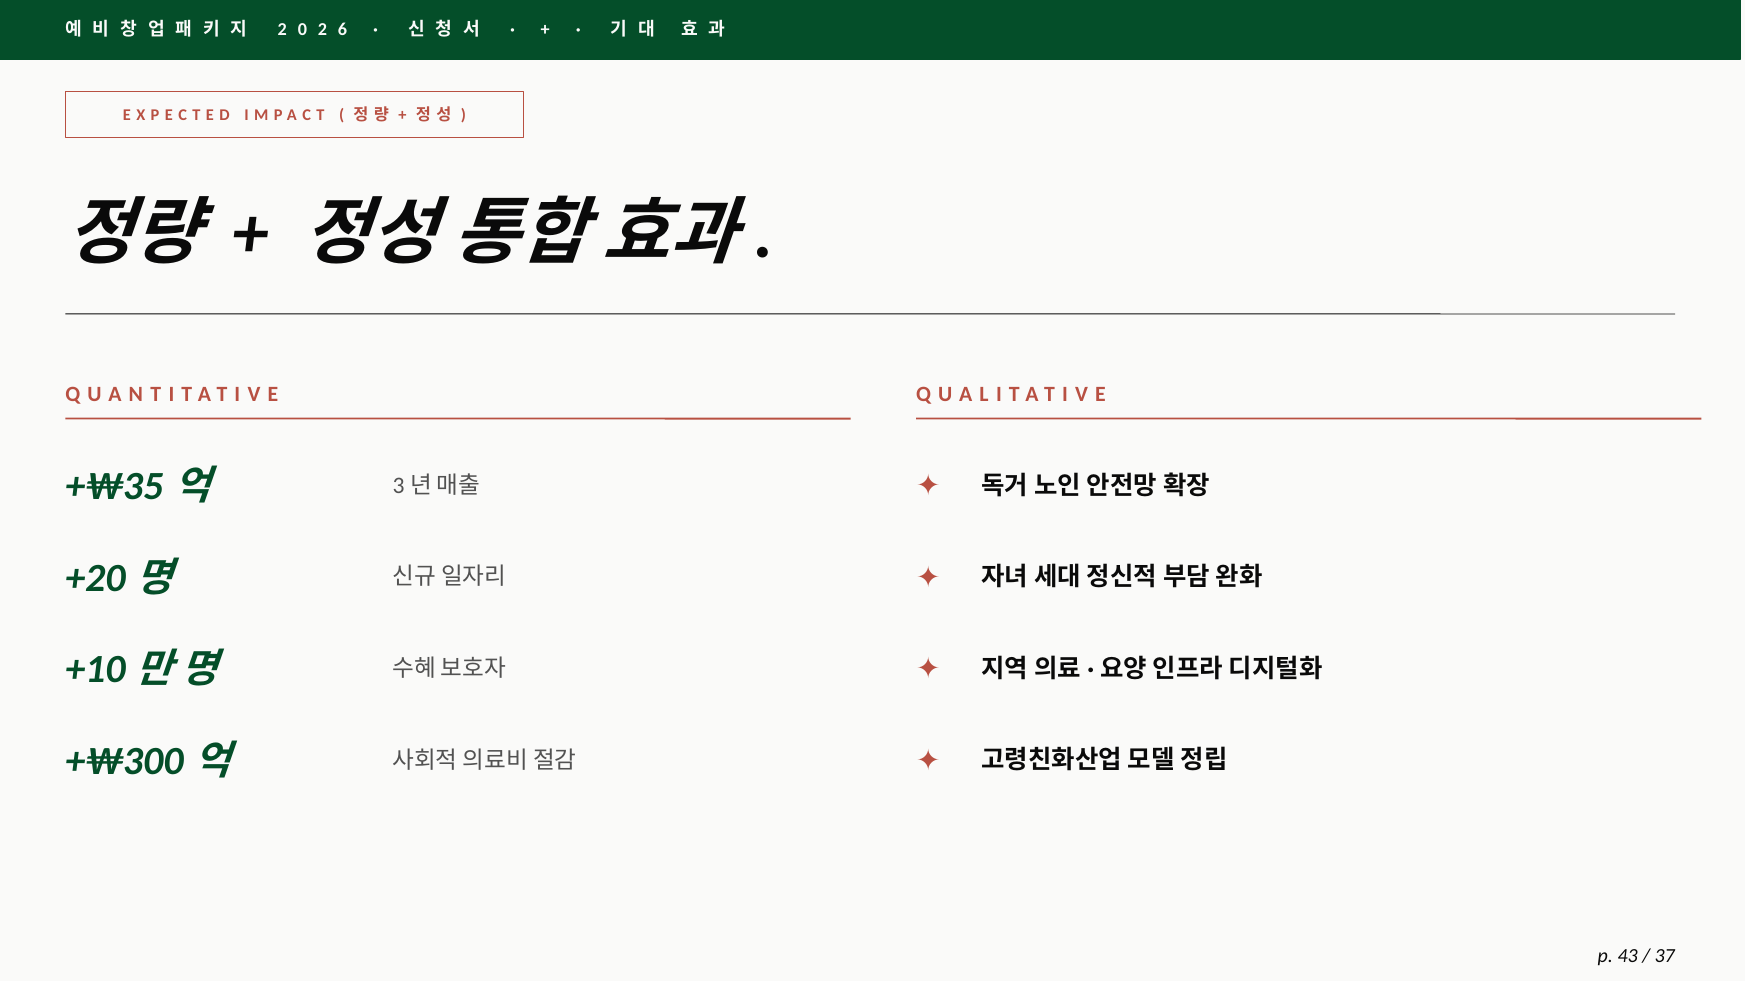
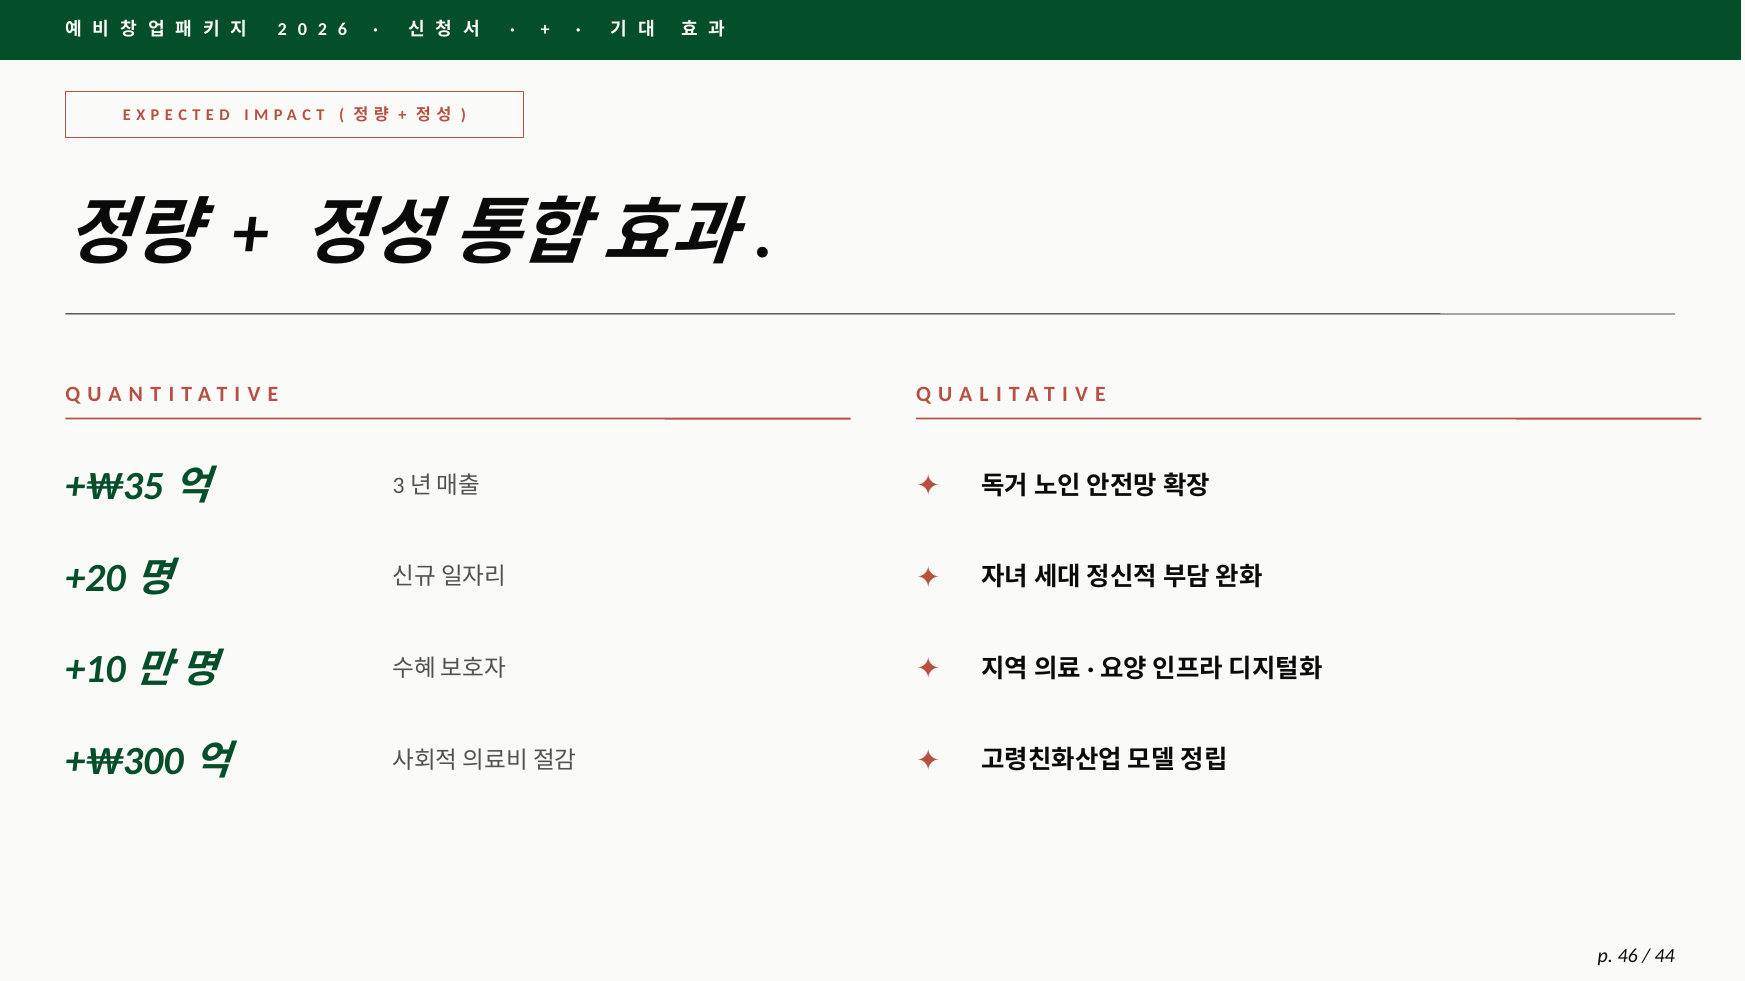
43: 43 -> 46
37: 37 -> 44
